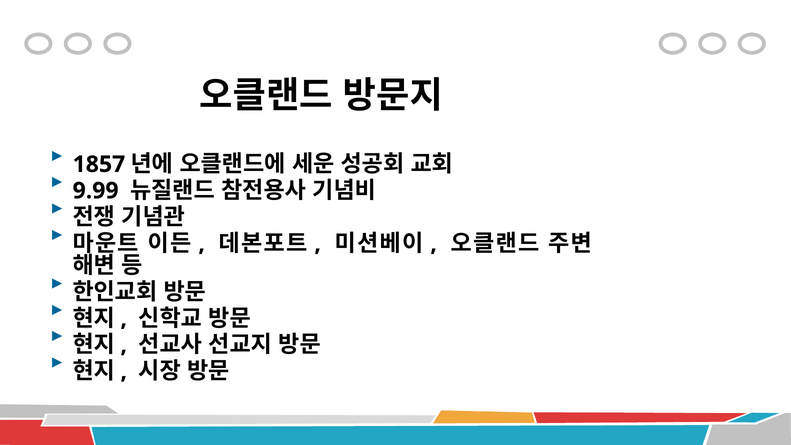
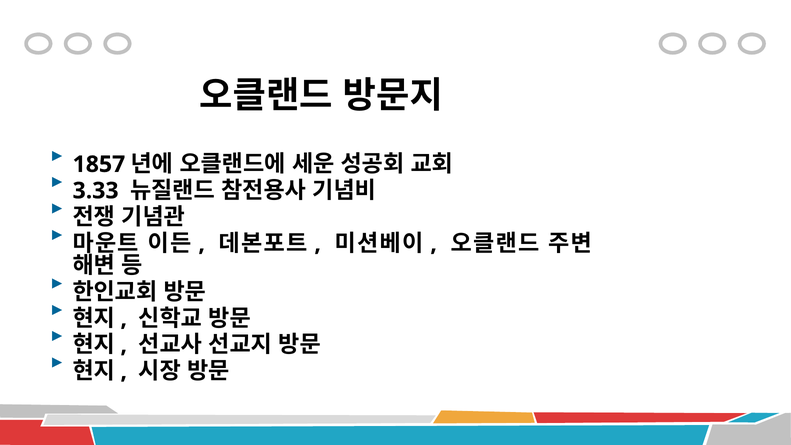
9.99: 9.99 -> 3.33
